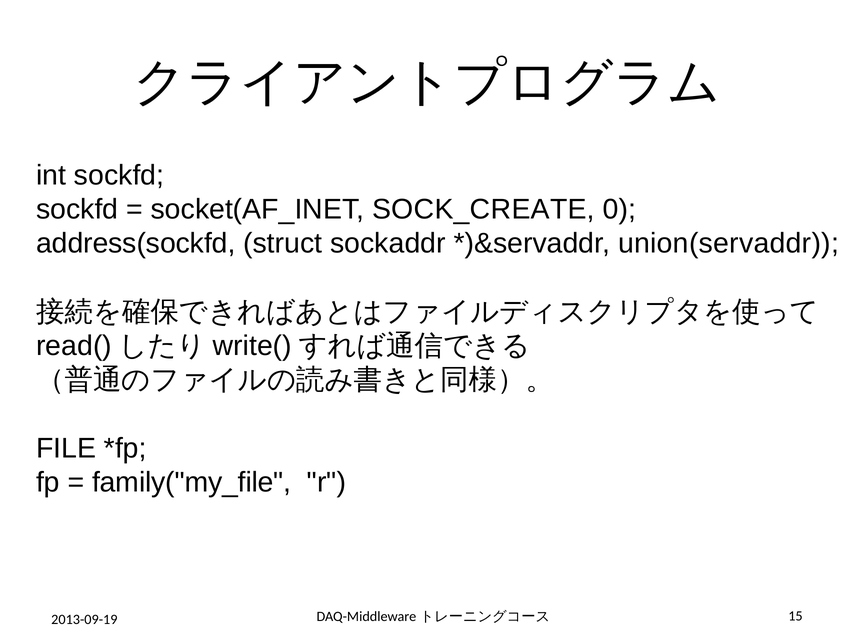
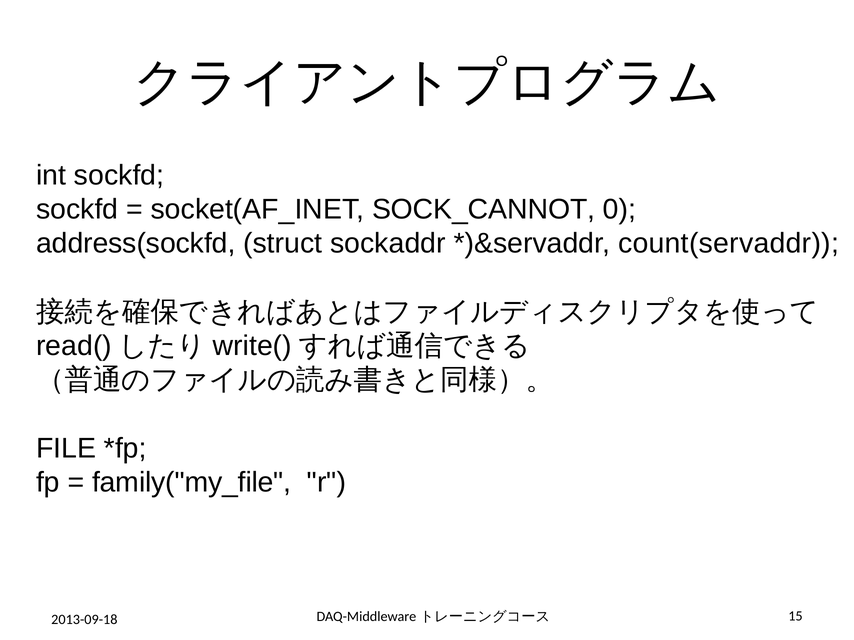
SOCK_CREATE: SOCK_CREATE -> SOCK_CANNOT
union(servaddr: union(servaddr -> count(servaddr
2013-09-19: 2013-09-19 -> 2013-09-18
